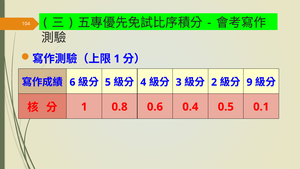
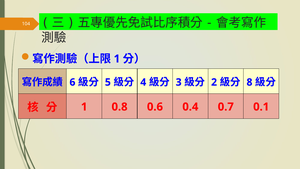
9: 9 -> 8
0.5: 0.5 -> 0.7
